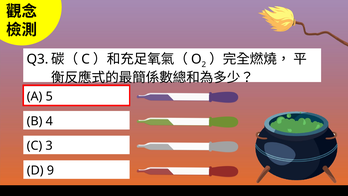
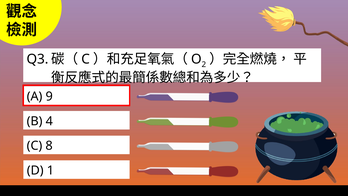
5: 5 -> 9
3: 3 -> 8
9: 9 -> 1
